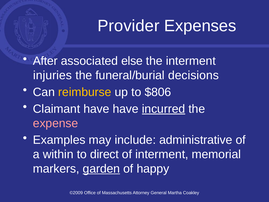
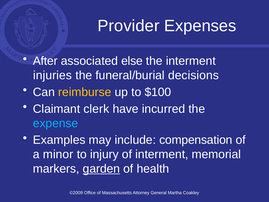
$806: $806 -> $100
Claimant have: have -> clerk
incurred underline: present -> none
expense colour: pink -> light blue
administrative: administrative -> compensation
within: within -> minor
direct: direct -> injury
happy: happy -> health
